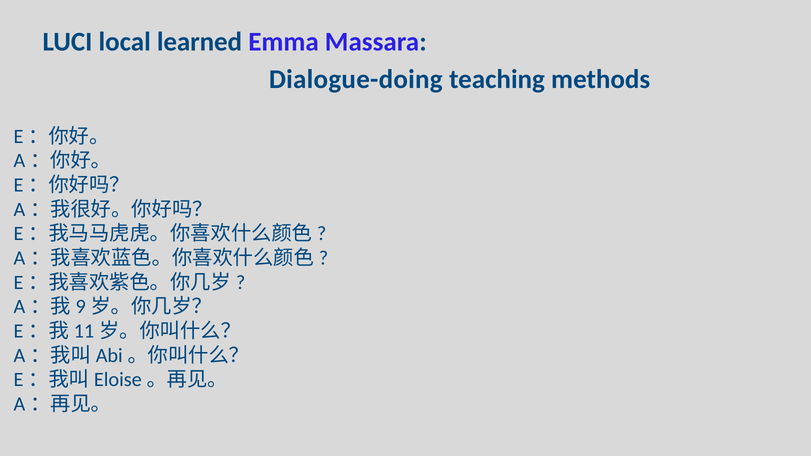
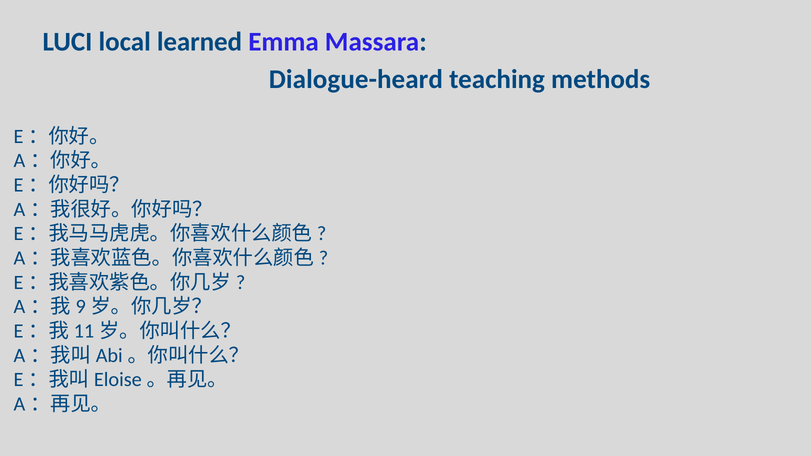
Dialogue-doing: Dialogue-doing -> Dialogue-heard
